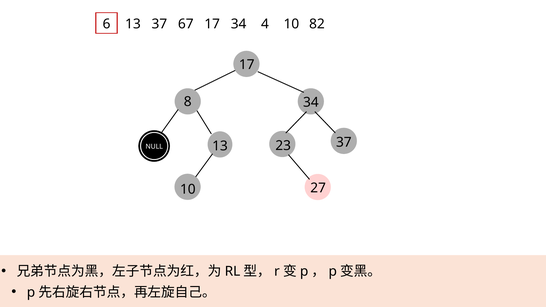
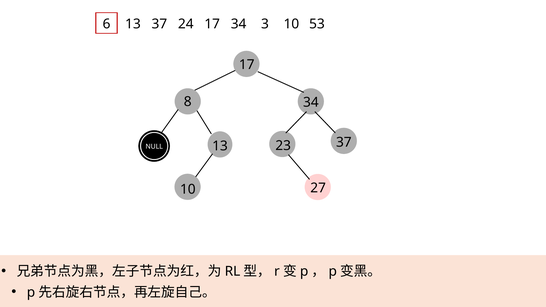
67: 67 -> 24
4: 4 -> 3
82: 82 -> 53
